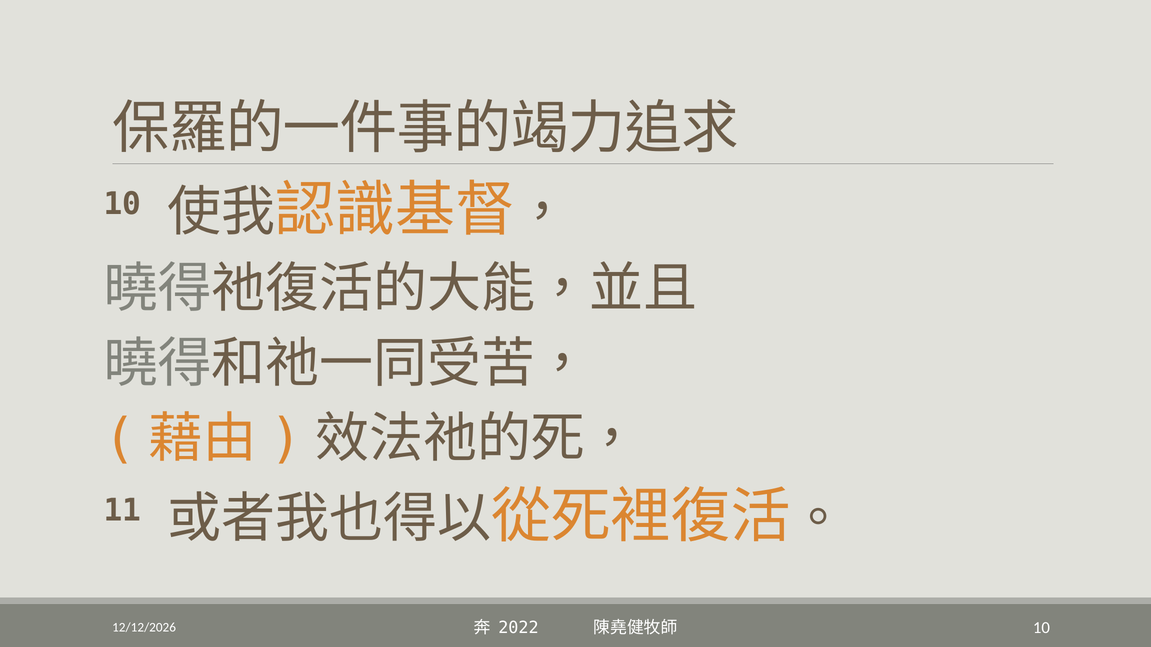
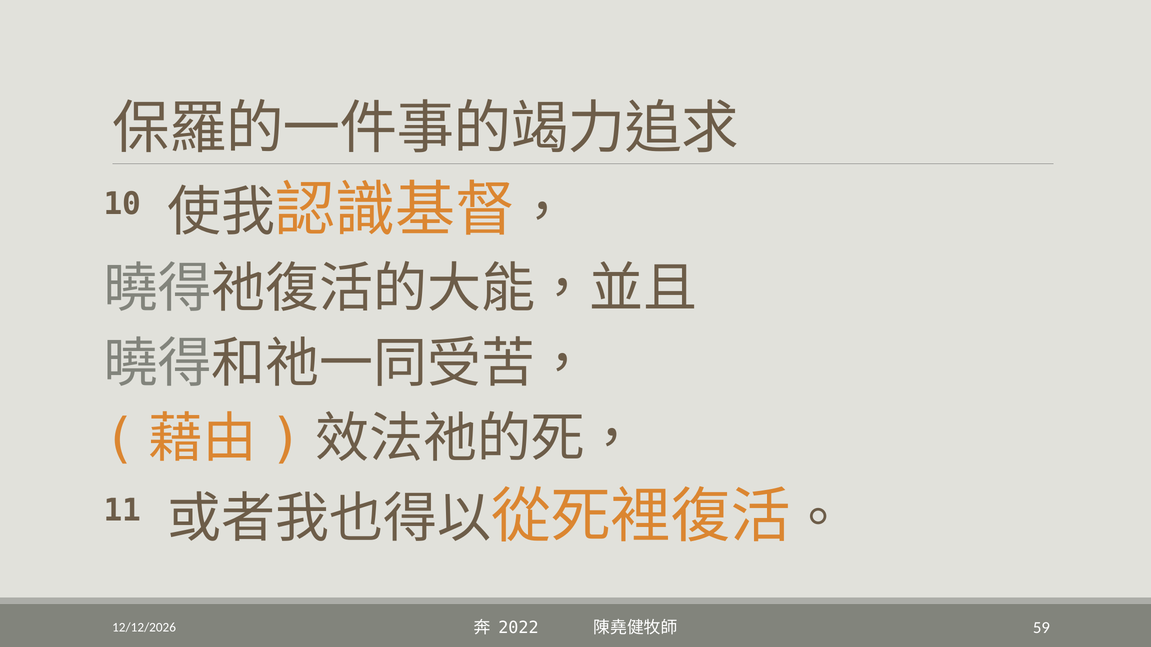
10 at (1041, 628): 10 -> 59
